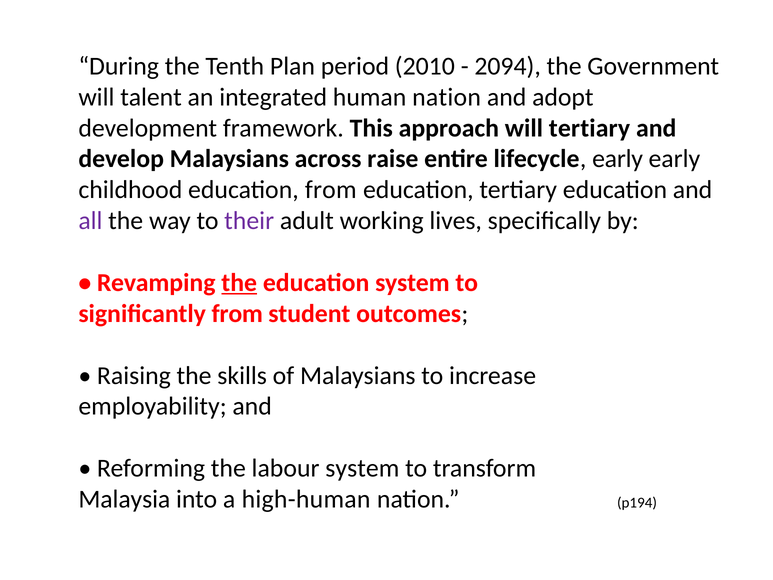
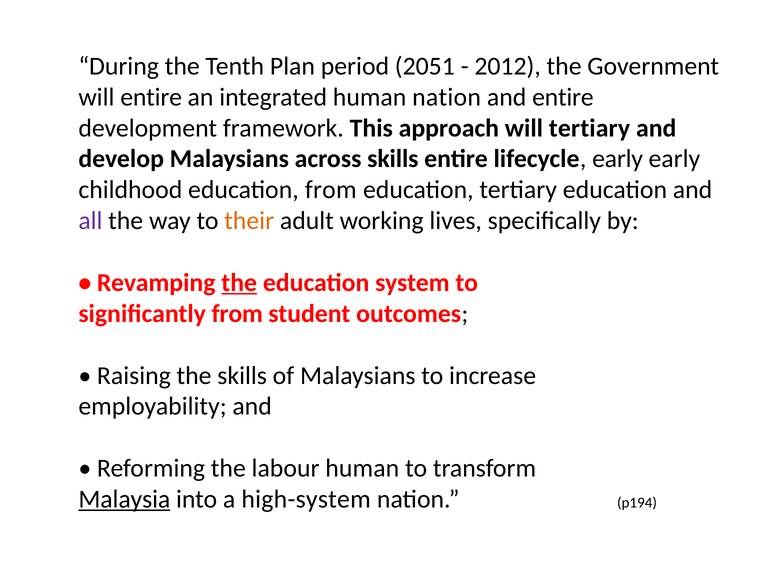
2010: 2010 -> 2051
2094: 2094 -> 2012
will talent: talent -> entire
and adopt: adopt -> entire
across raise: raise -> skills
their colour: purple -> orange
labour system: system -> human
Malaysia underline: none -> present
high-human: high-human -> high-system
